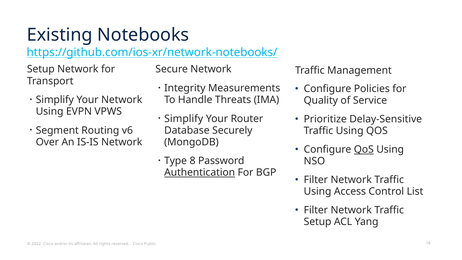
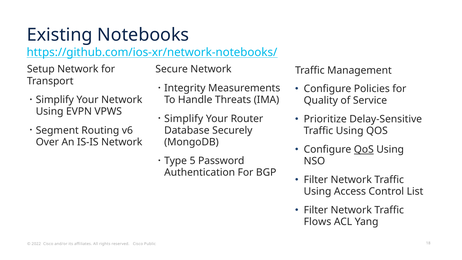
8: 8 -> 5
Authentication underline: present -> none
Setup at (318, 222): Setup -> Flows
